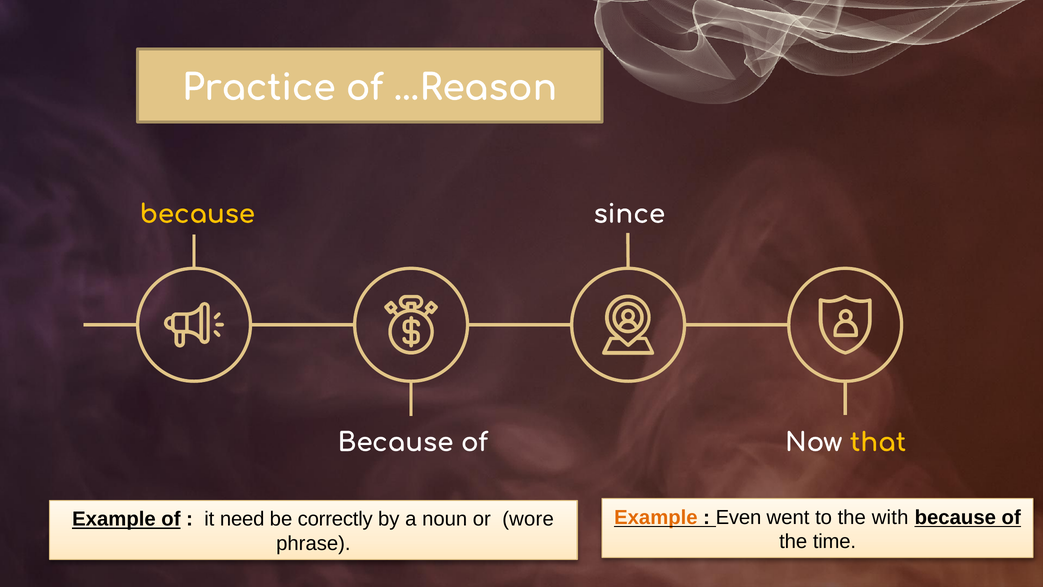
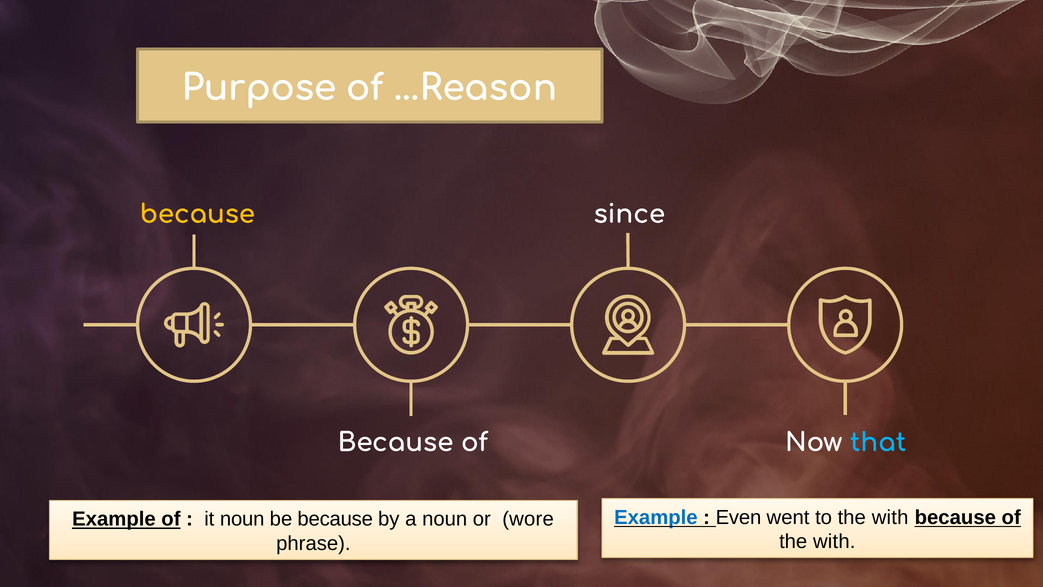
Practice: Practice -> Purpose
that colour: yellow -> light blue
Example at (656, 517) colour: orange -> blue
it need: need -> noun
be correctly: correctly -> because
time at (834, 541): time -> with
